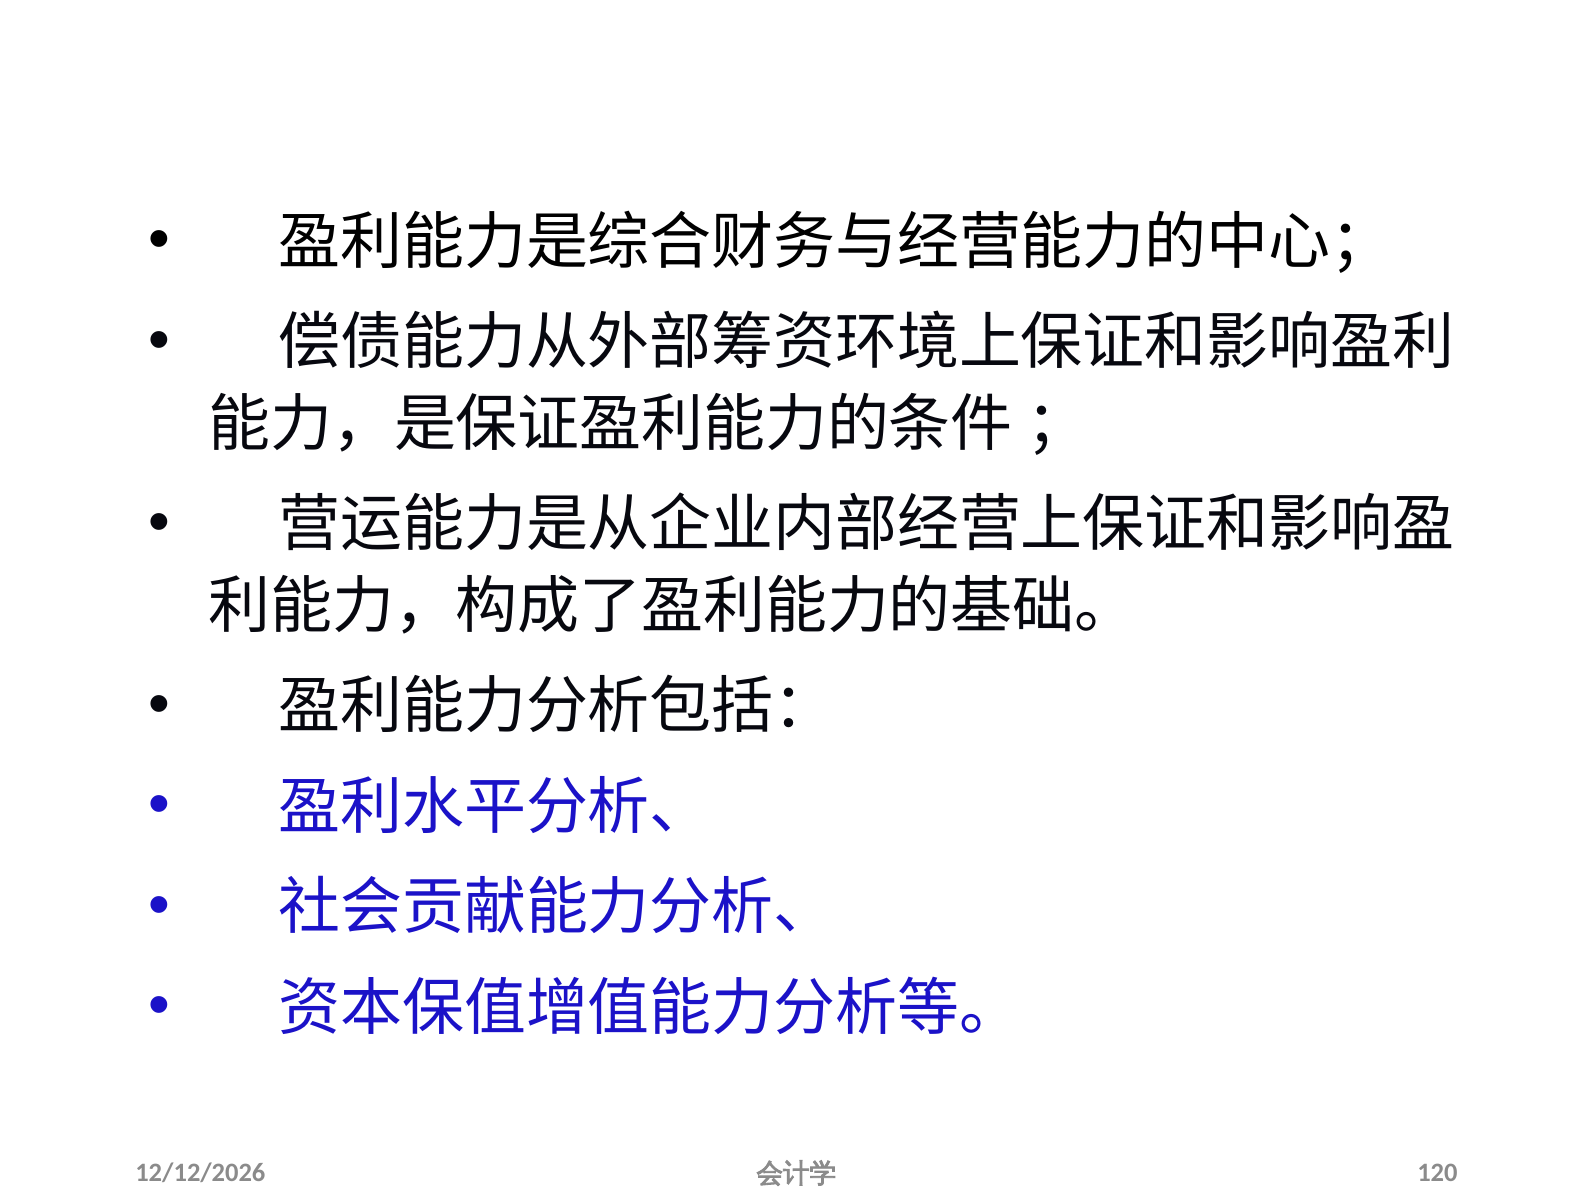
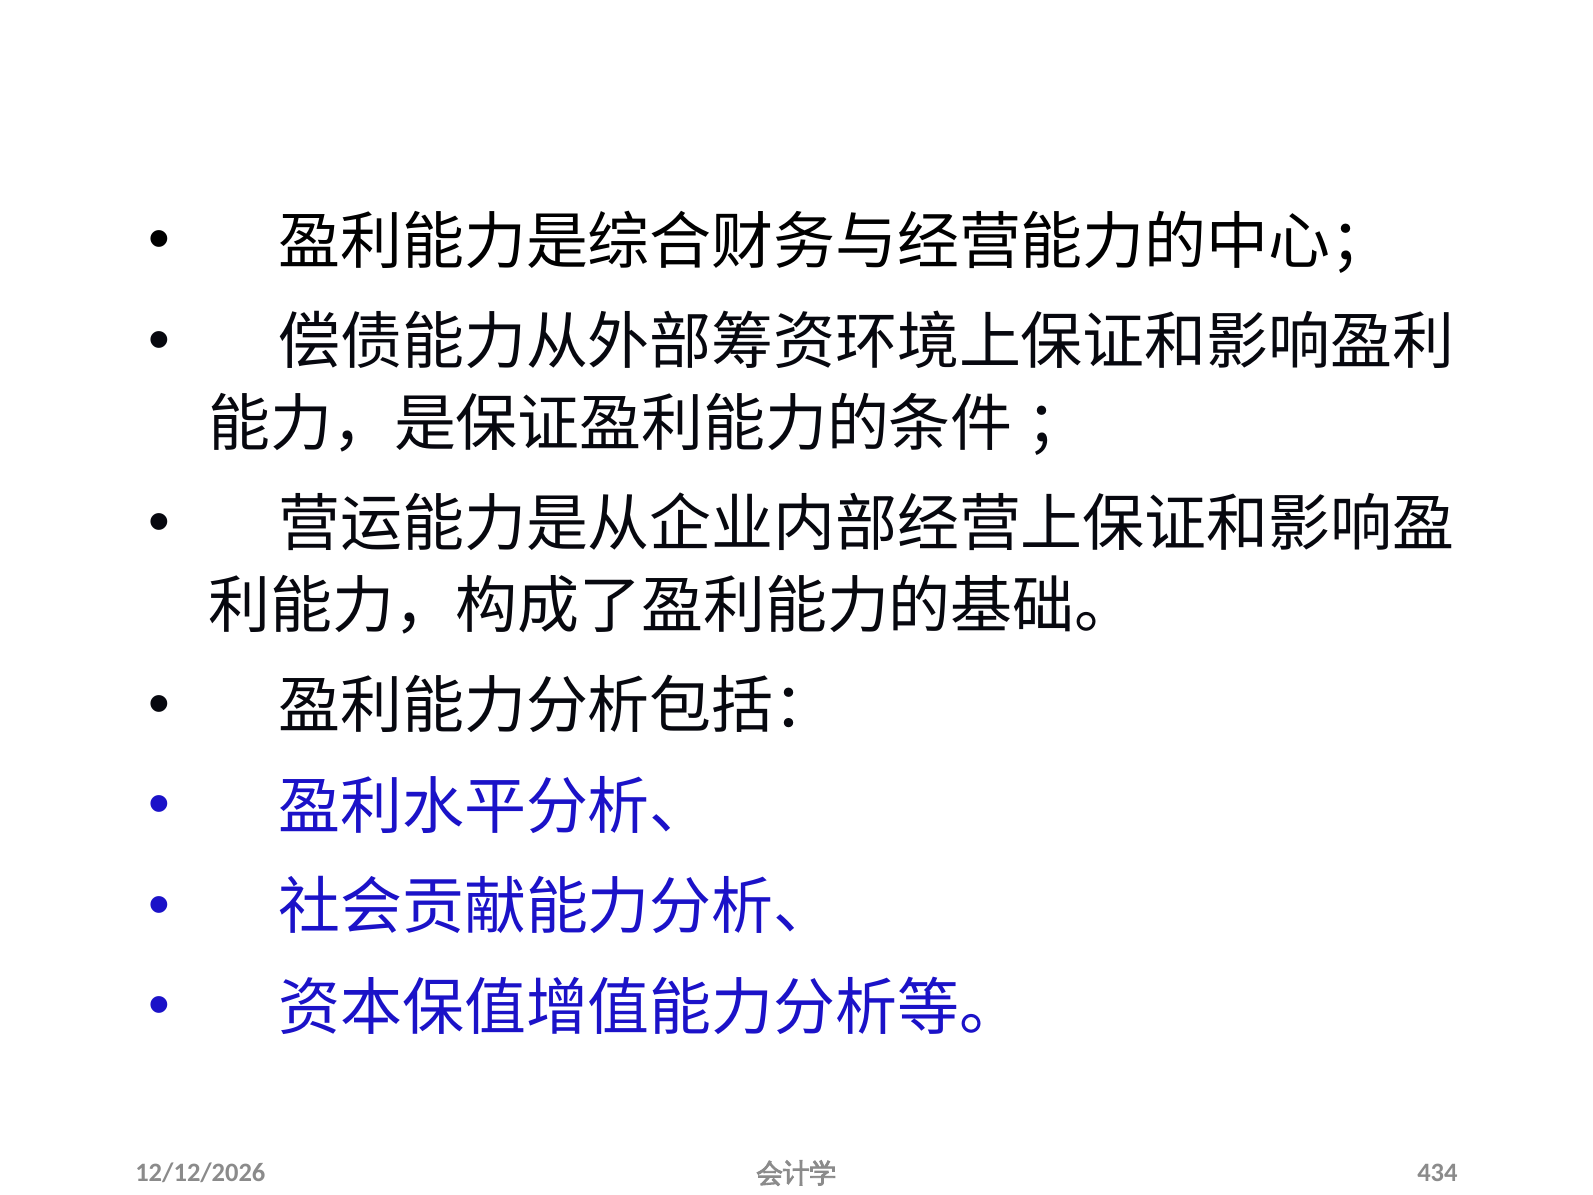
120: 120 -> 434
